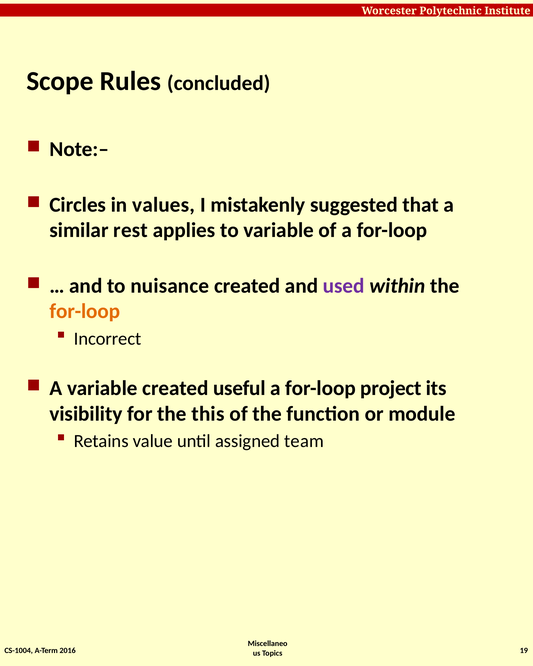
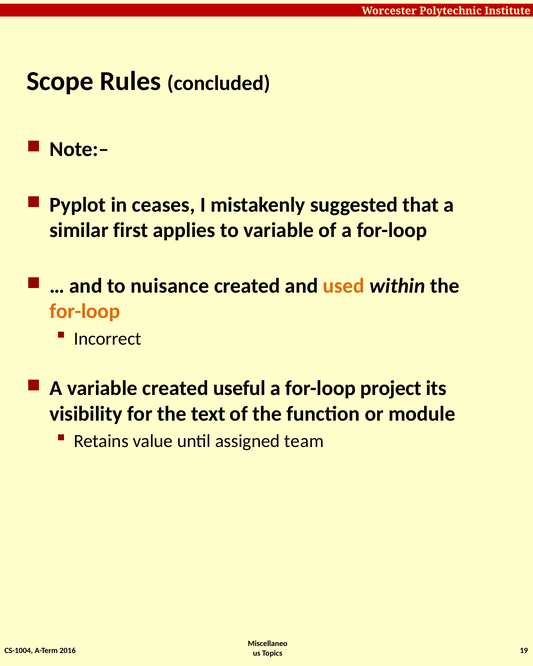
Circles: Circles -> Pyplot
values: values -> ceases
rest: rest -> first
used colour: purple -> orange
this: this -> text
